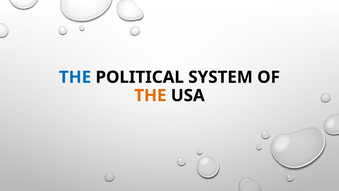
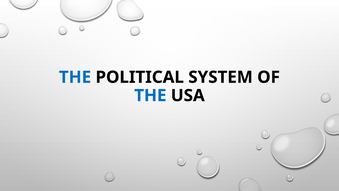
THE at (150, 95) colour: orange -> blue
